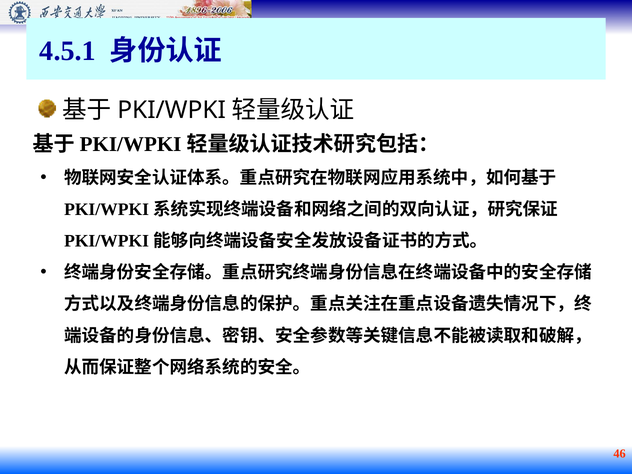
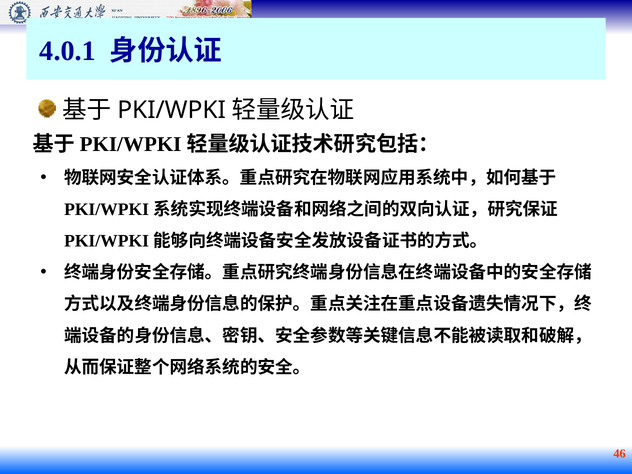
4.5.1: 4.5.1 -> 4.0.1
